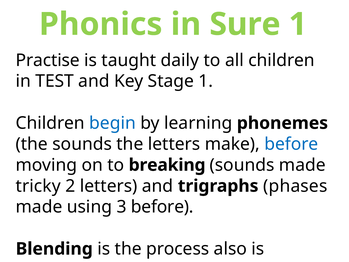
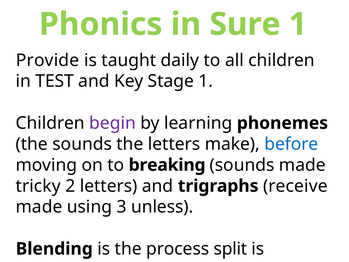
Practise: Practise -> Provide
begin colour: blue -> purple
phases: phases -> receive
3 before: before -> unless
also: also -> split
